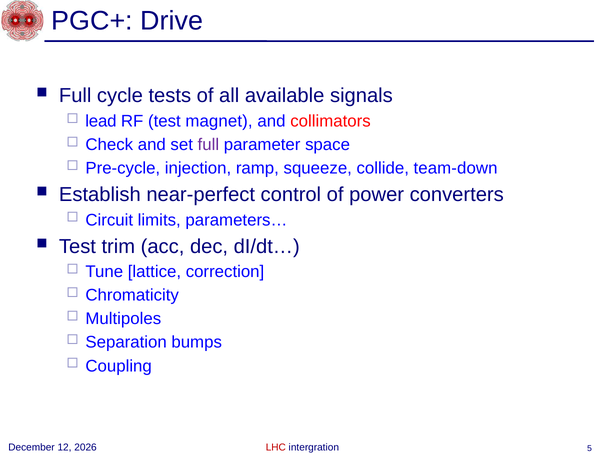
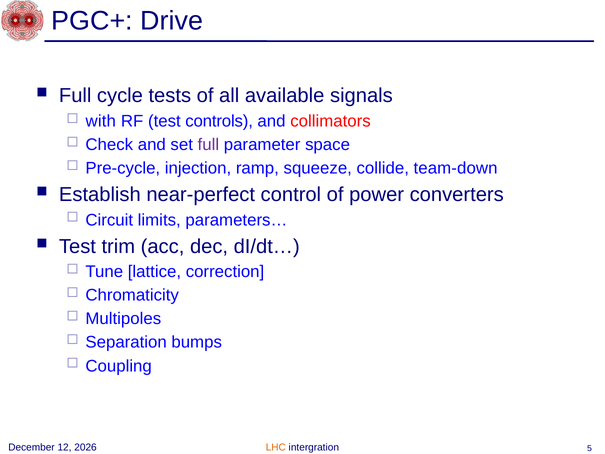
lead: lead -> with
magnet: magnet -> controls
LHC colour: red -> orange
